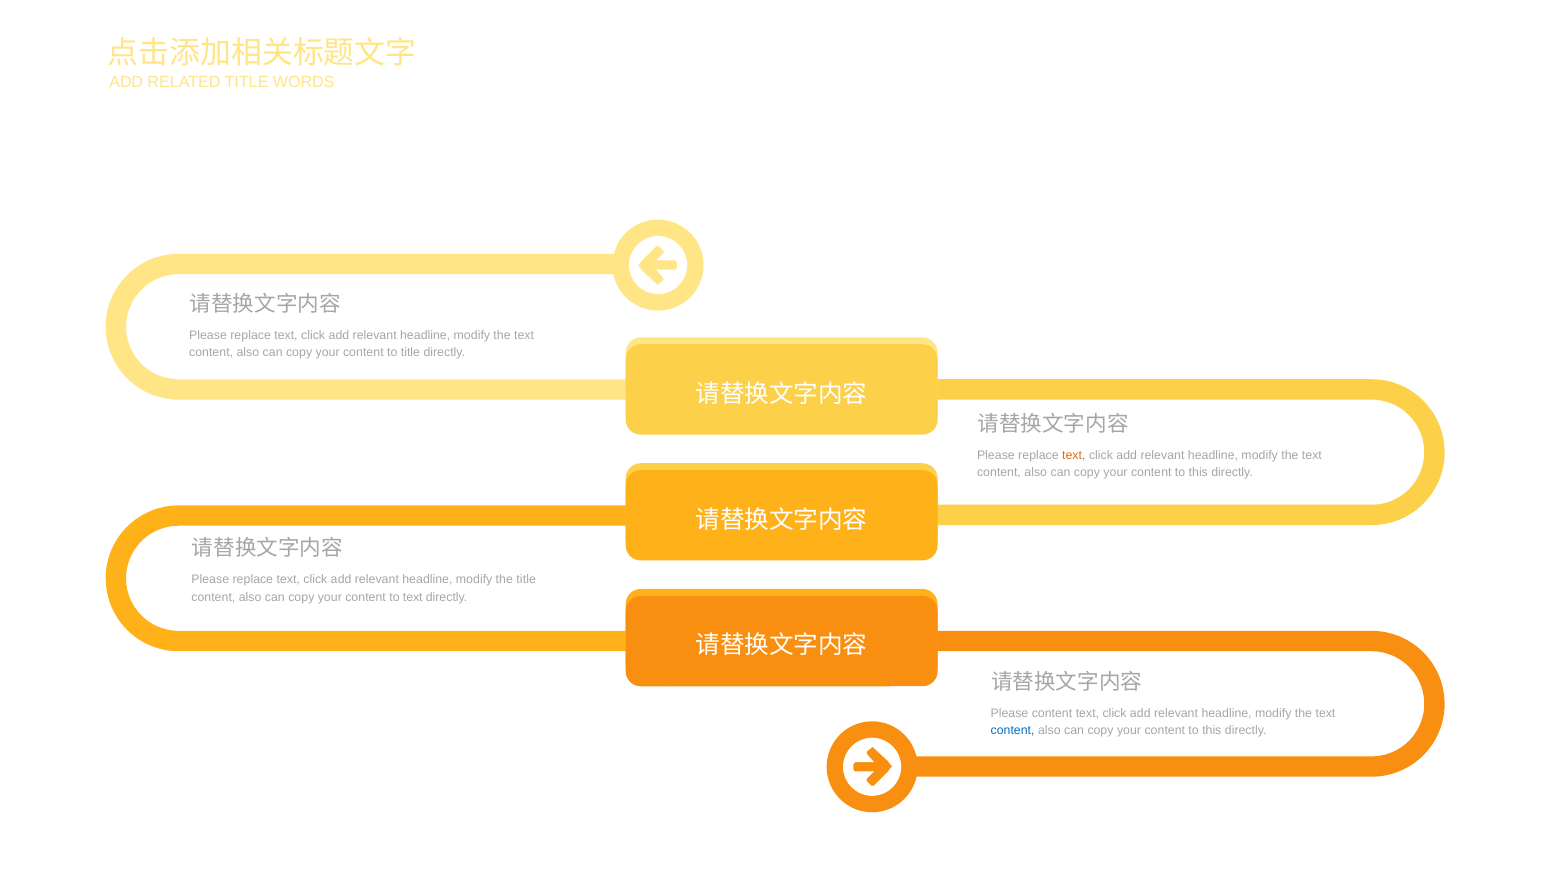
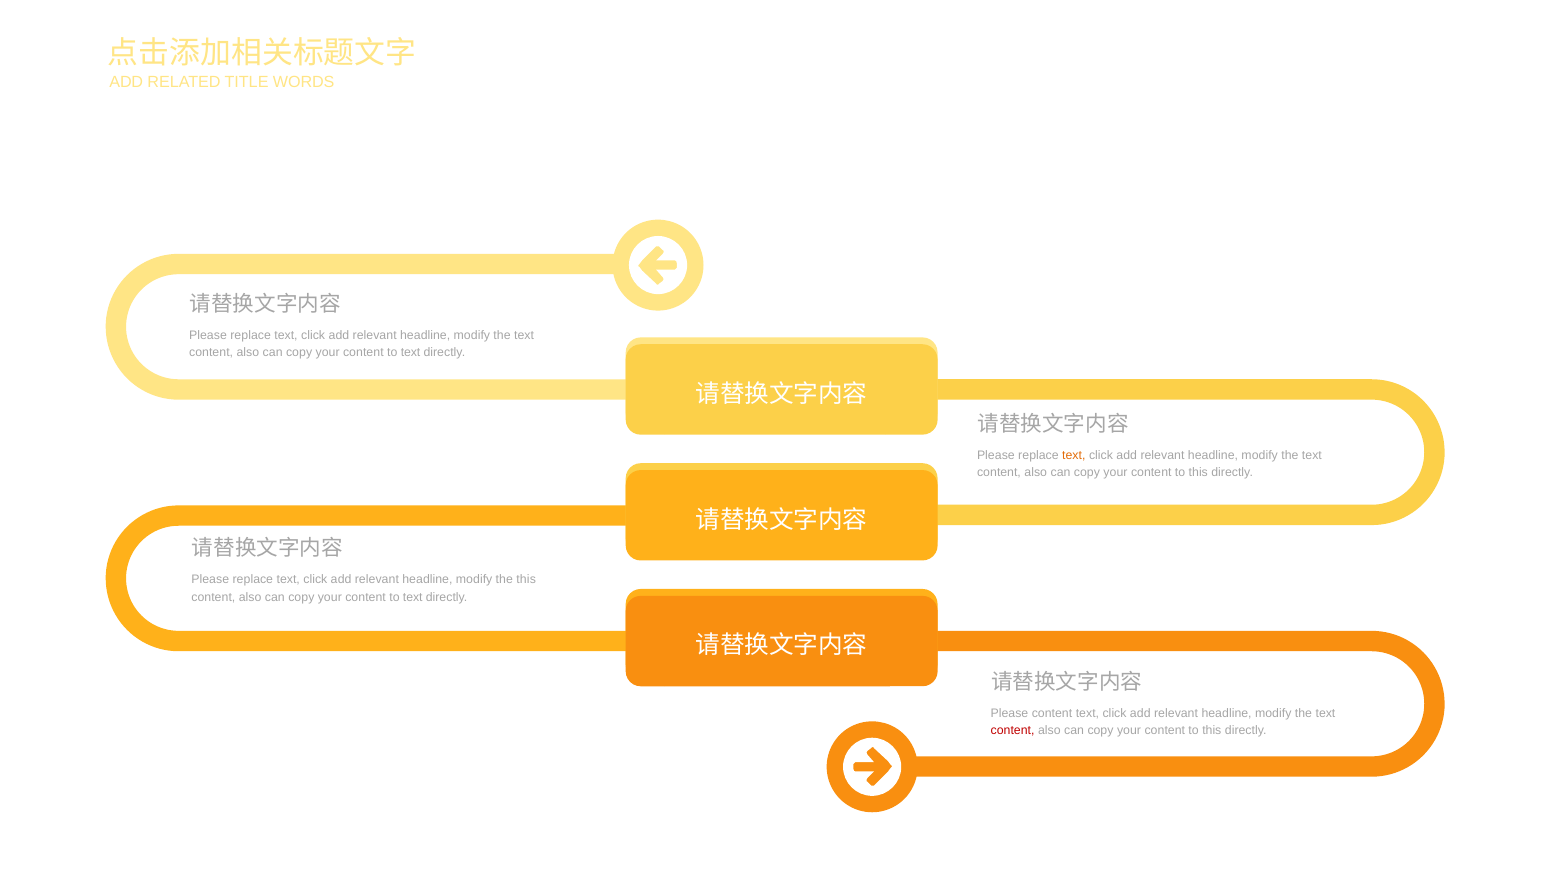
title at (410, 353): title -> text
the title: title -> this
content at (1013, 731) colour: blue -> red
